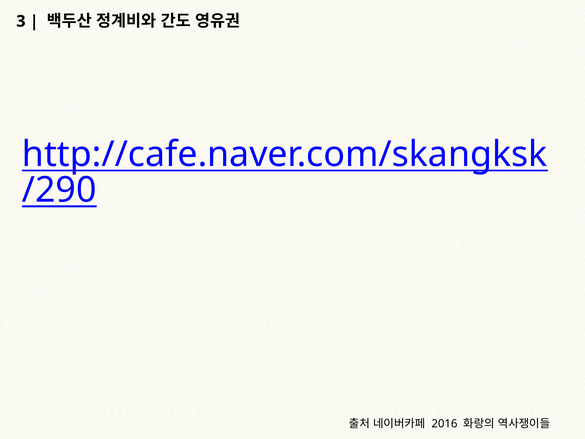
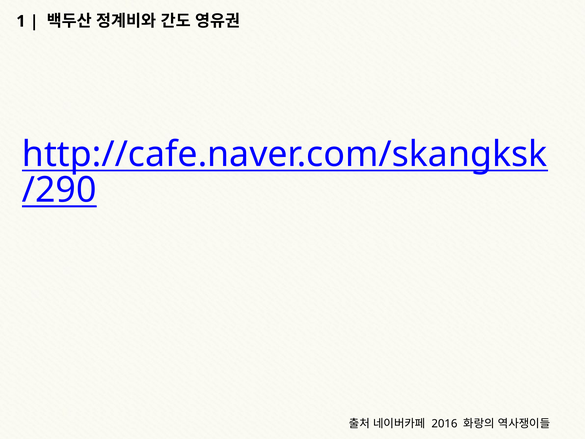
3: 3 -> 1
